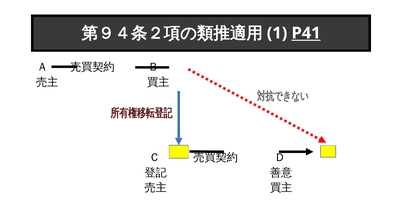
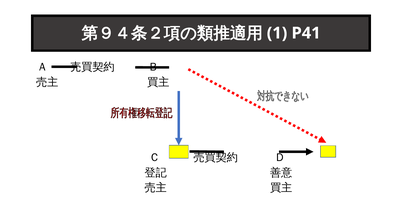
P41 underline: present -> none
